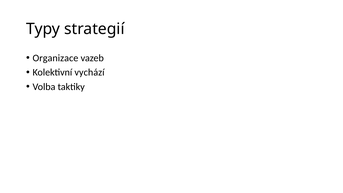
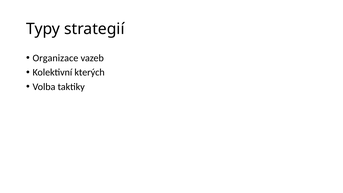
vychází: vychází -> kterých
